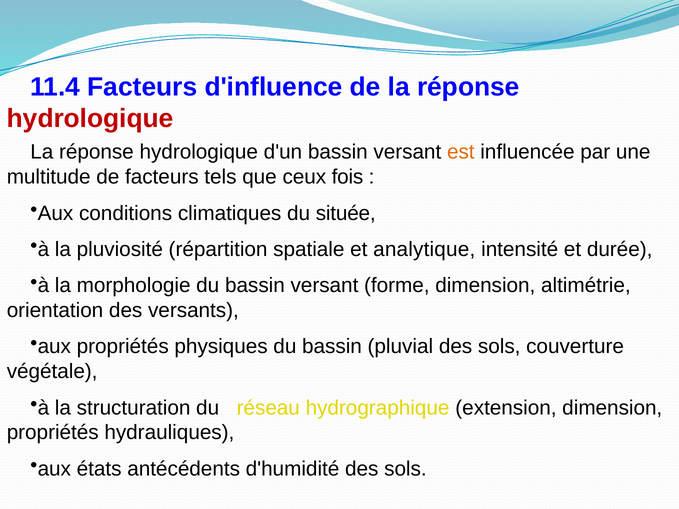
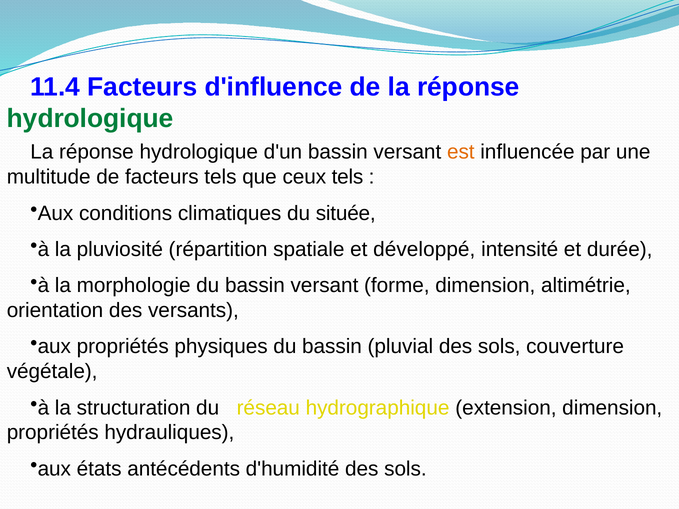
hydrologique at (90, 119) colour: red -> green
ceux fois: fois -> tels
analytique: analytique -> développé
